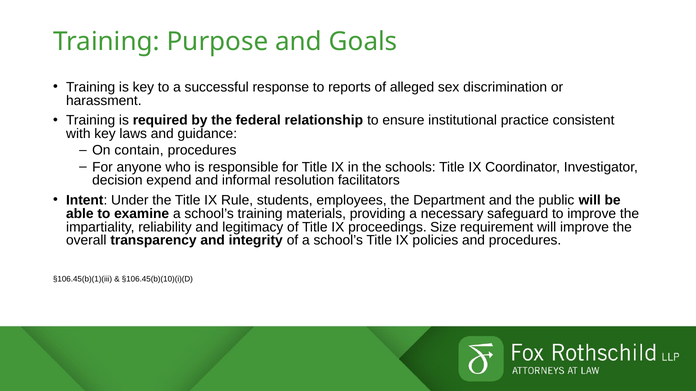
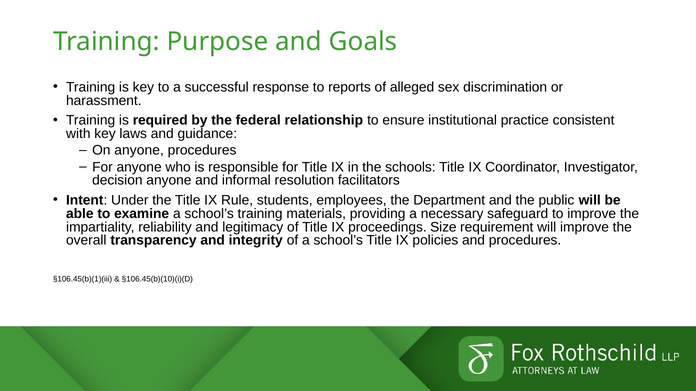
On contain: contain -> anyone
decision expend: expend -> anyone
